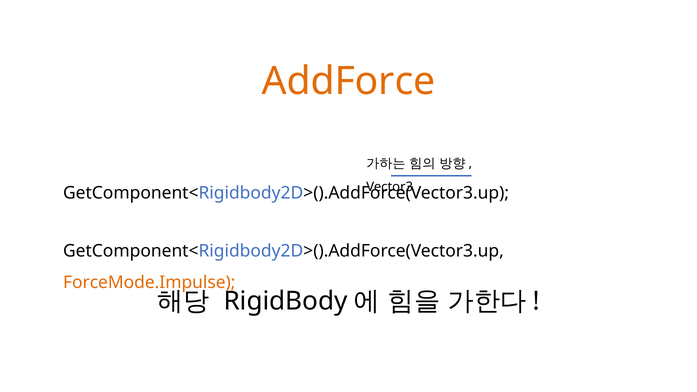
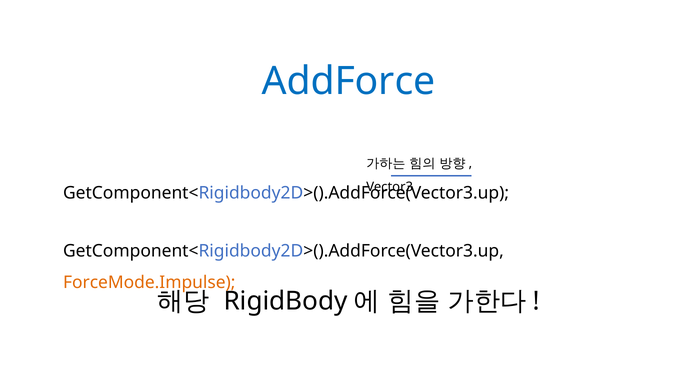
AddForce colour: orange -> blue
